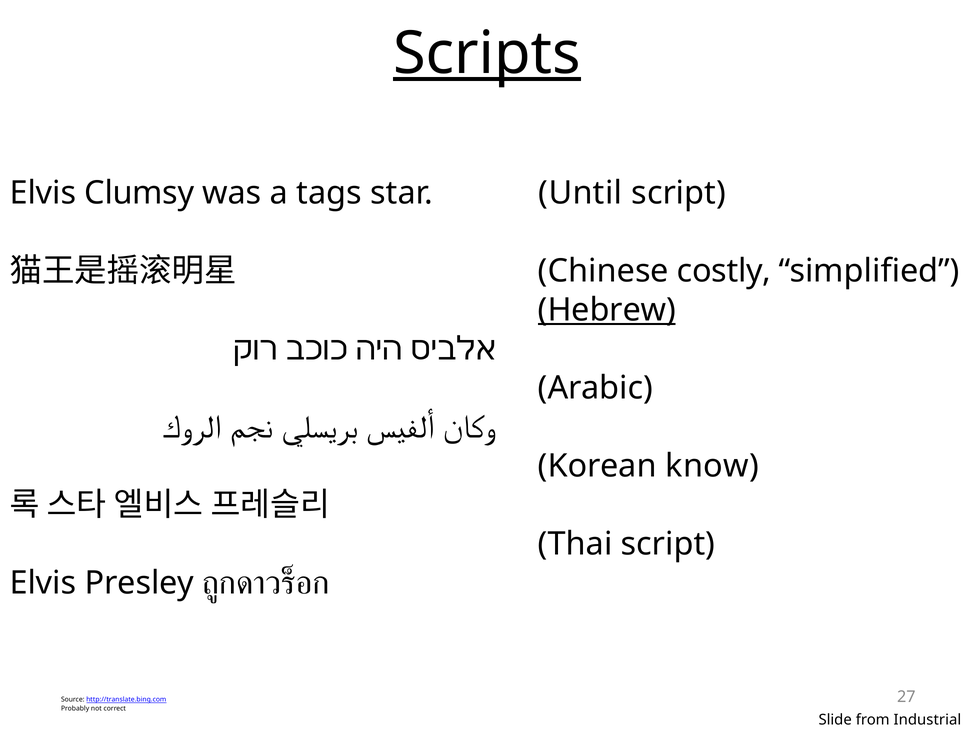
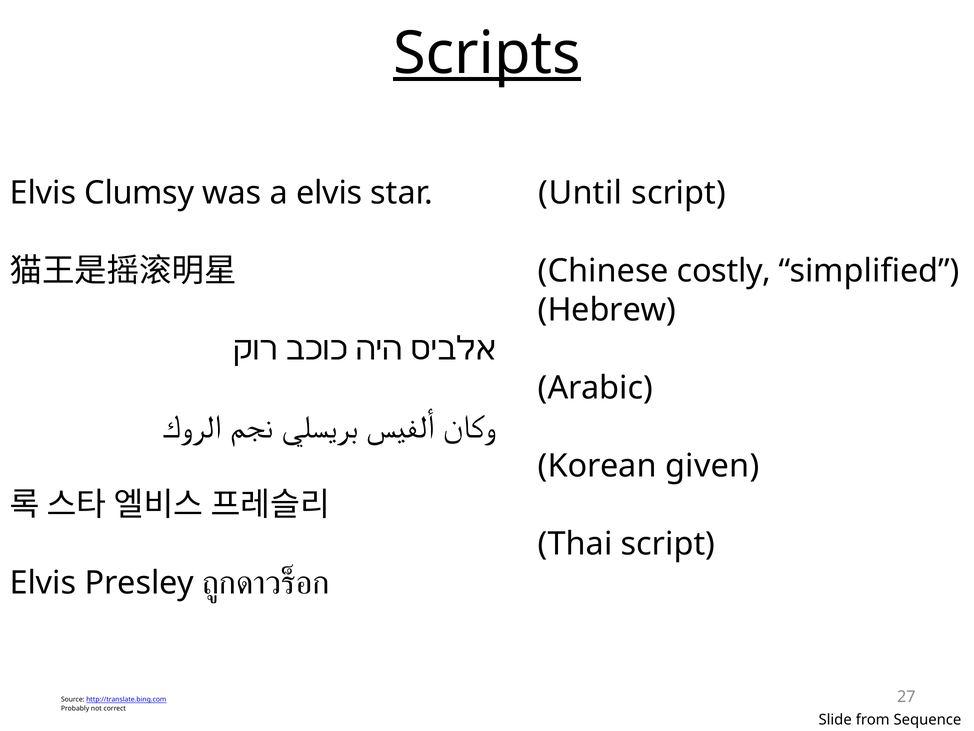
a tags: tags -> elvis
Hebrew underline: present -> none
know: know -> given
Industrial: Industrial -> Sequence
